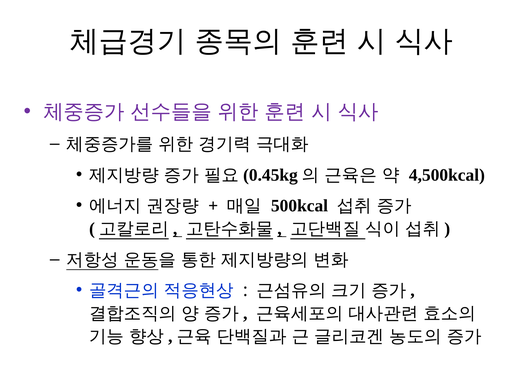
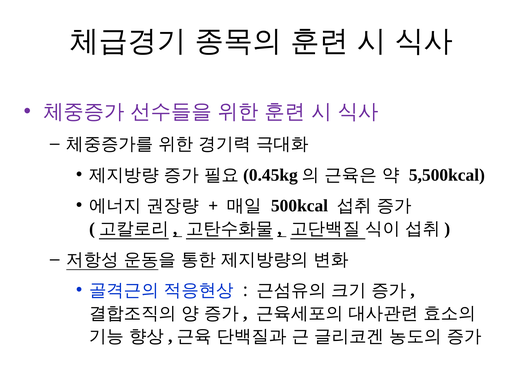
4,500kcal: 4,500kcal -> 5,500kcal
